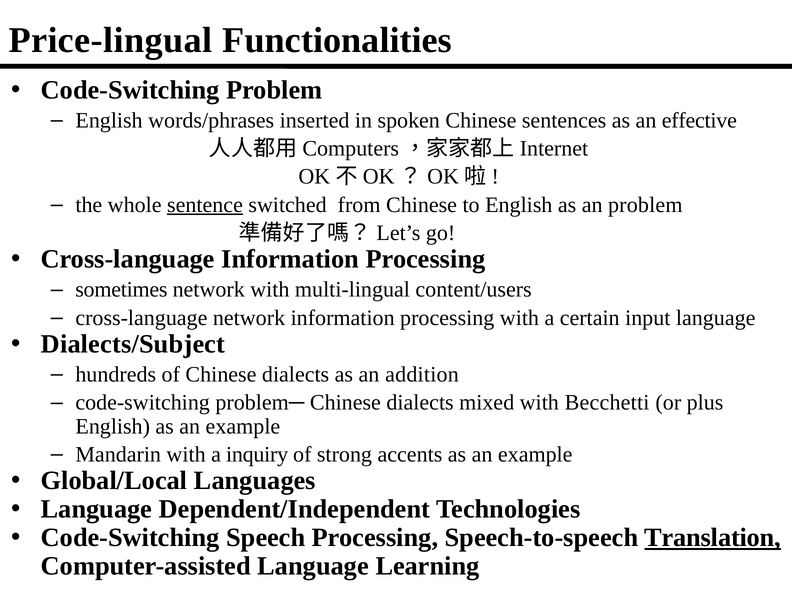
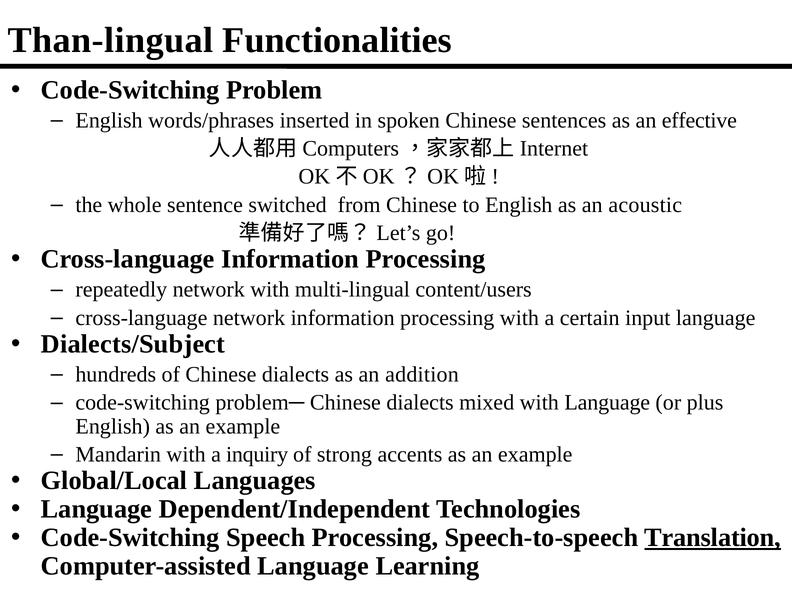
Price-lingual: Price-lingual -> Than-lingual
sentence underline: present -> none
an problem: problem -> acoustic
sometimes: sometimes -> repeatedly
with Becchetti: Becchetti -> Language
